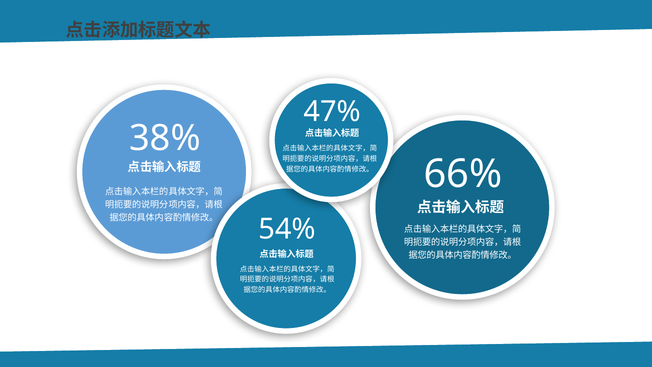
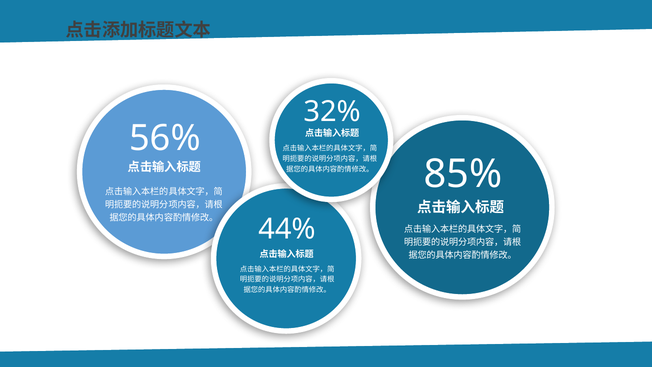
47%: 47% -> 32%
38%: 38% -> 56%
66%: 66% -> 85%
54%: 54% -> 44%
